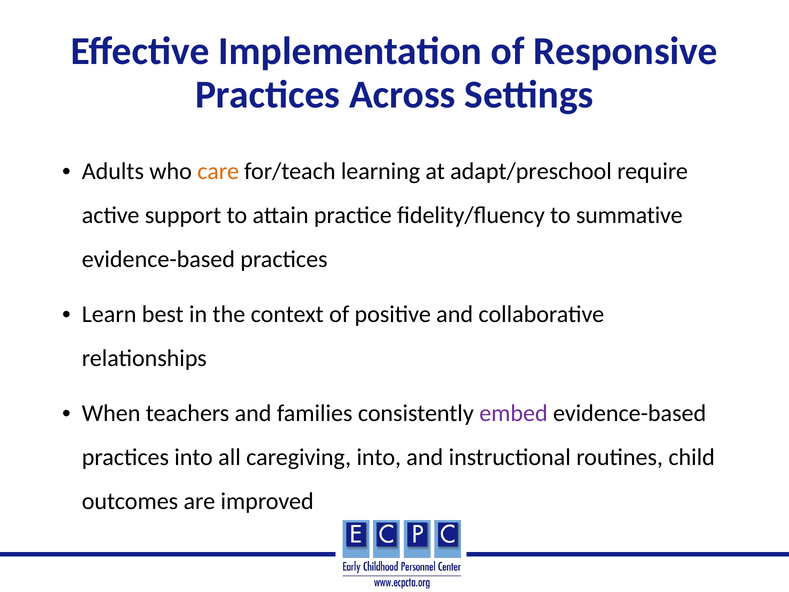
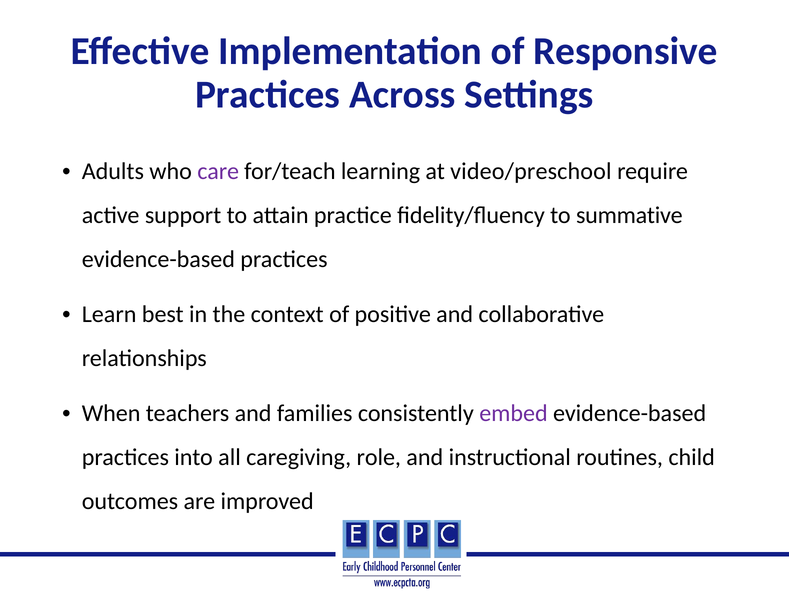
care colour: orange -> purple
adapt/preschool: adapt/preschool -> video/preschool
caregiving into: into -> role
